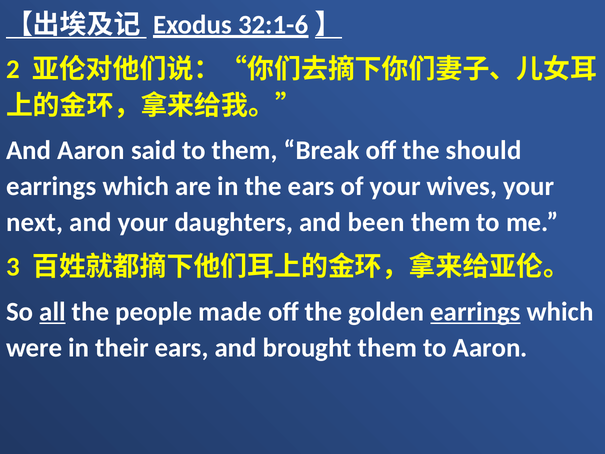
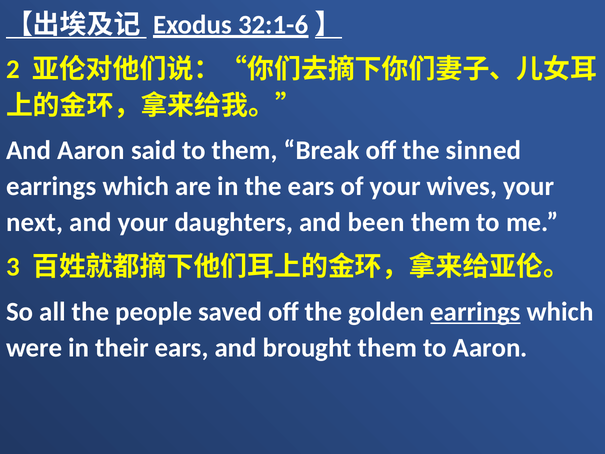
should: should -> sinned
all underline: present -> none
made: made -> saved
